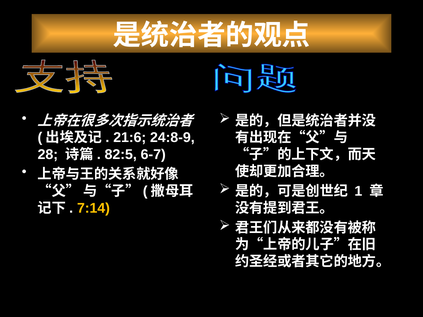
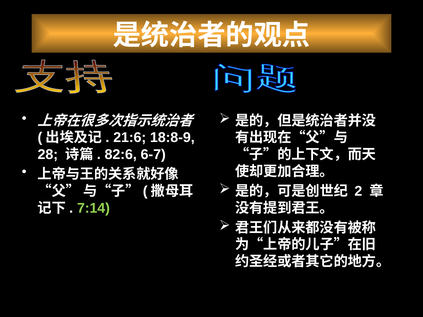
24:8-9: 24:8-9 -> 18:8-9
82:5: 82:5 -> 82:6
1: 1 -> 2
7:14 colour: yellow -> light green
